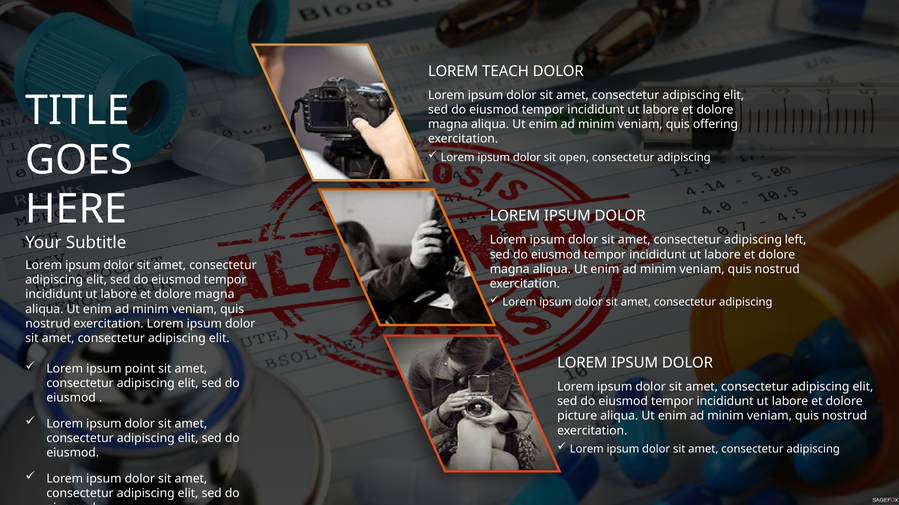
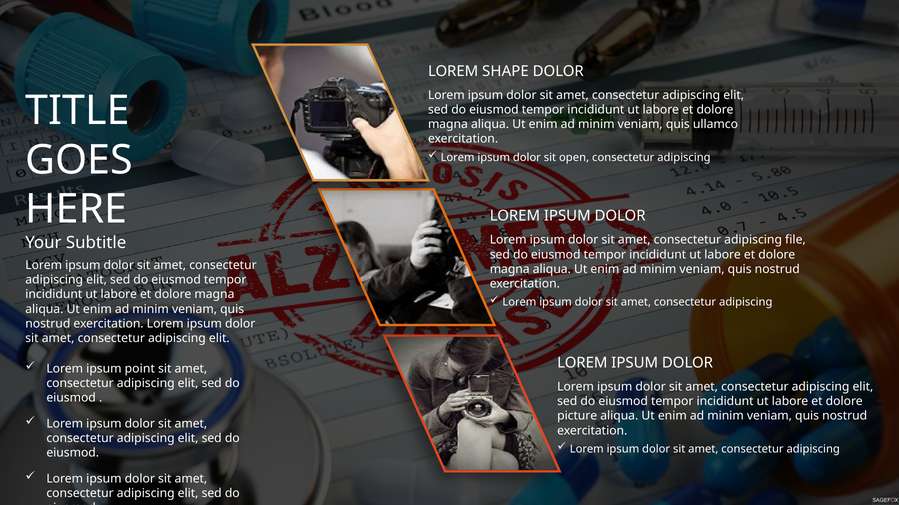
TEACH: TEACH -> SHAPE
offering: offering -> ullamco
left: left -> file
